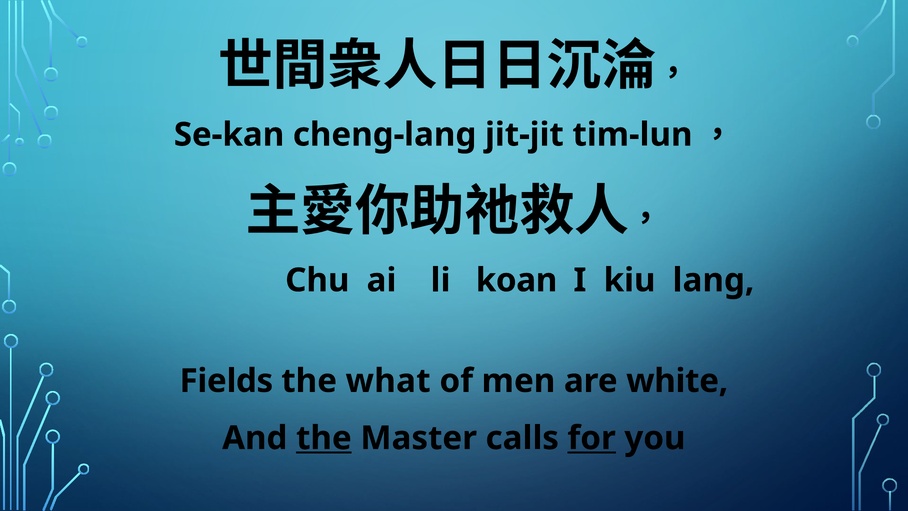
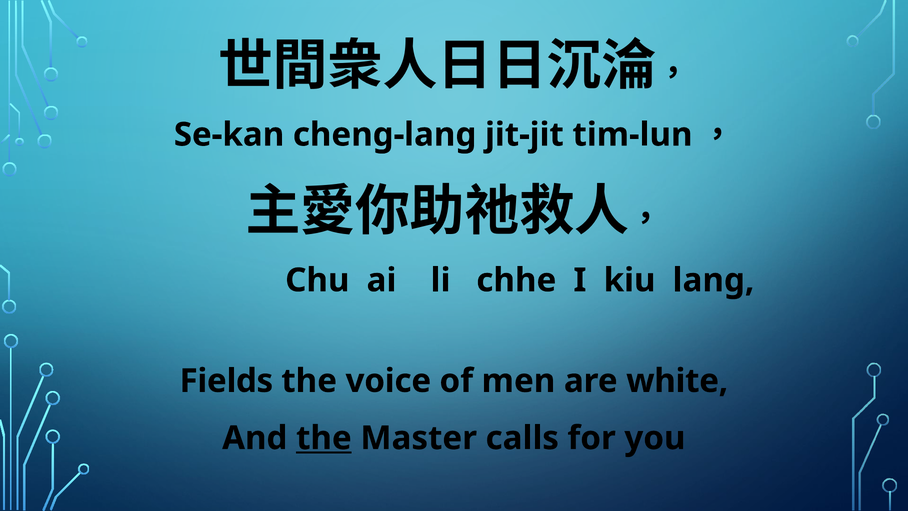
koan: koan -> chhe
what: what -> voice
for underline: present -> none
